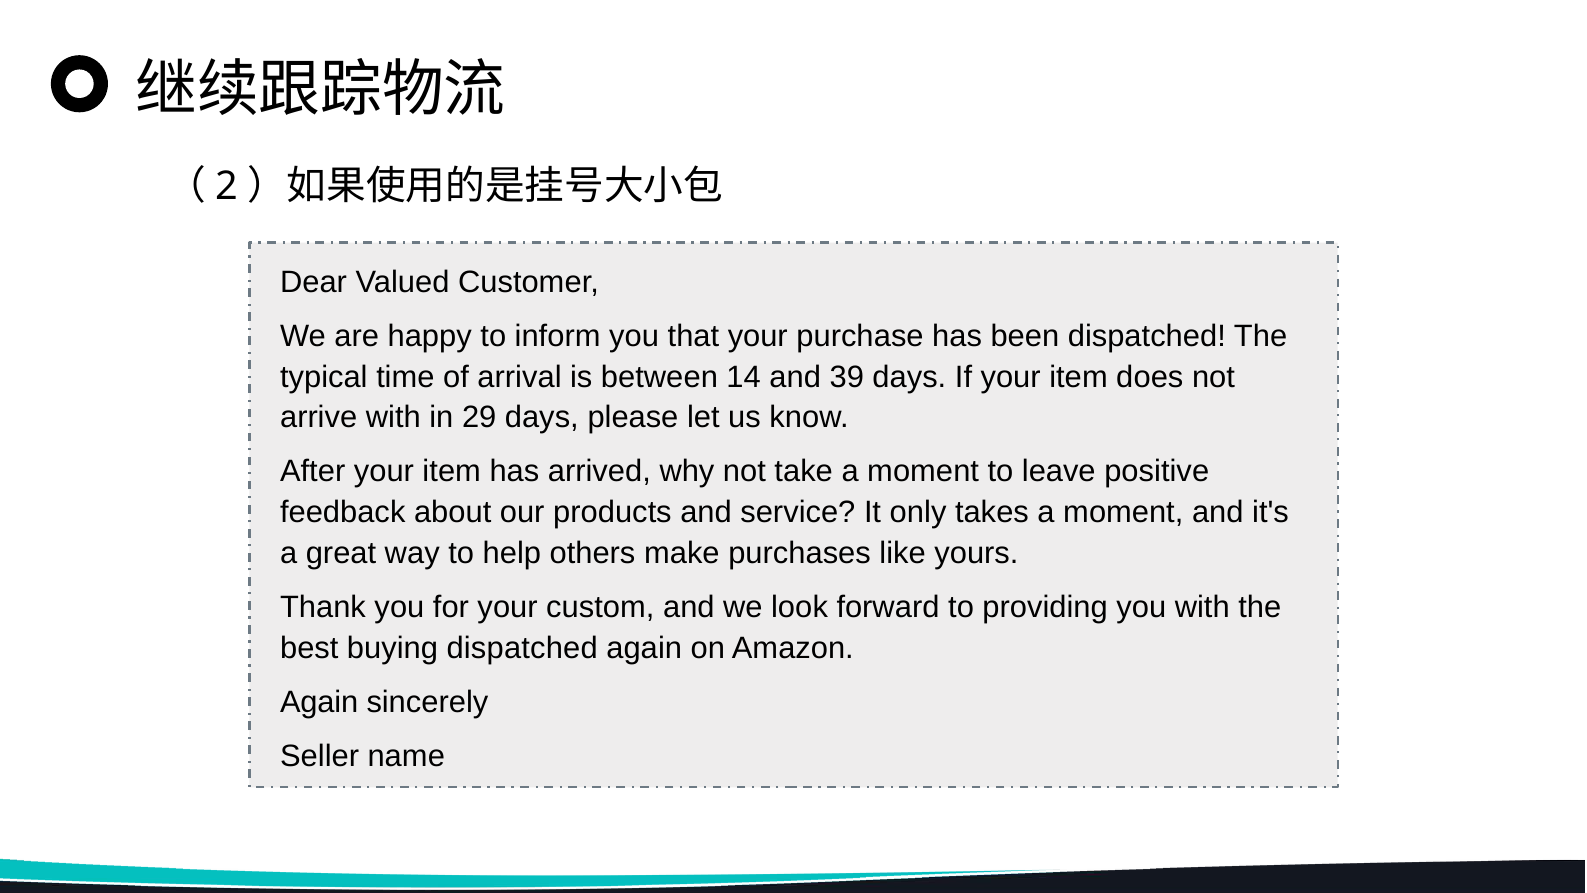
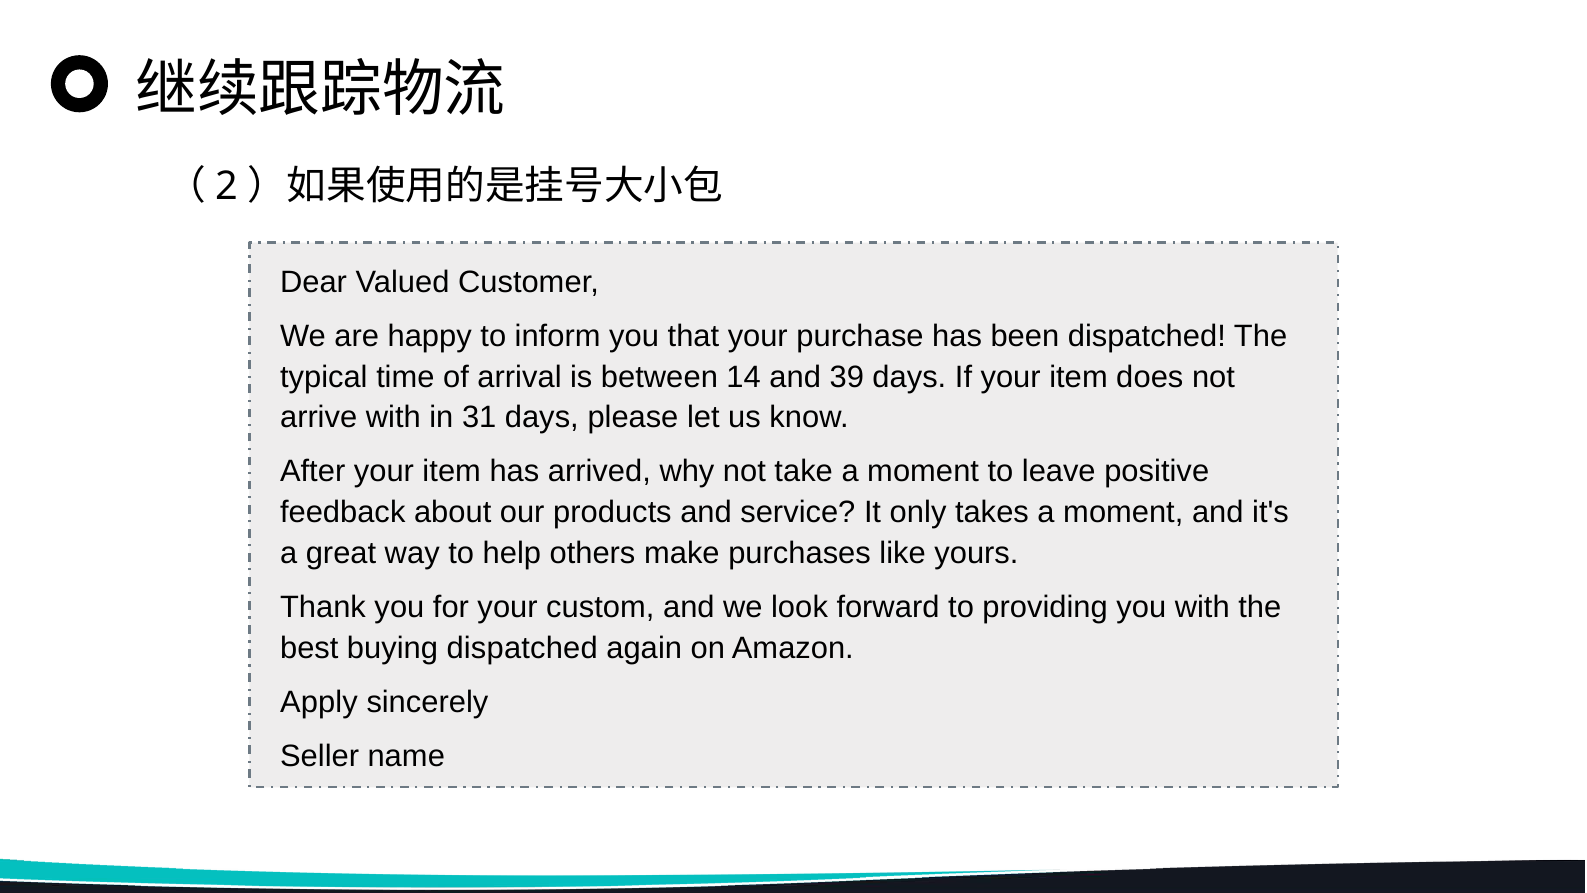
29: 29 -> 31
Again at (319, 702): Again -> Apply
